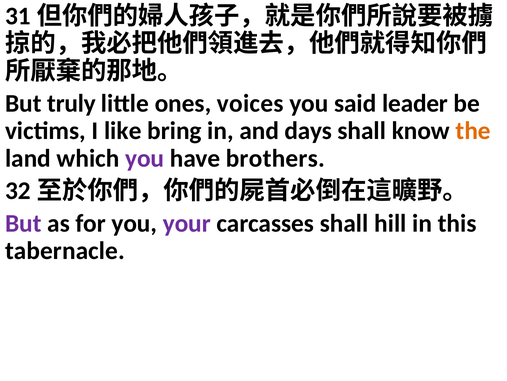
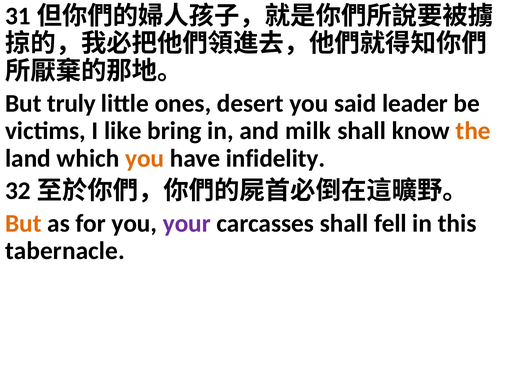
voices: voices -> desert
days: days -> milk
you at (145, 158) colour: purple -> orange
brothers: brothers -> infidelity
But at (23, 223) colour: purple -> orange
hill: hill -> fell
